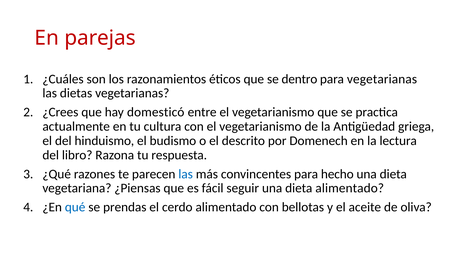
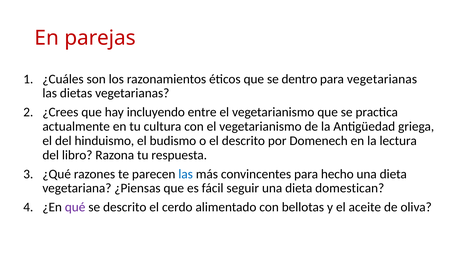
domesticó: domesticó -> incluyendo
dieta alimentado: alimentado -> domestican
qué colour: blue -> purple
se prendas: prendas -> descrito
